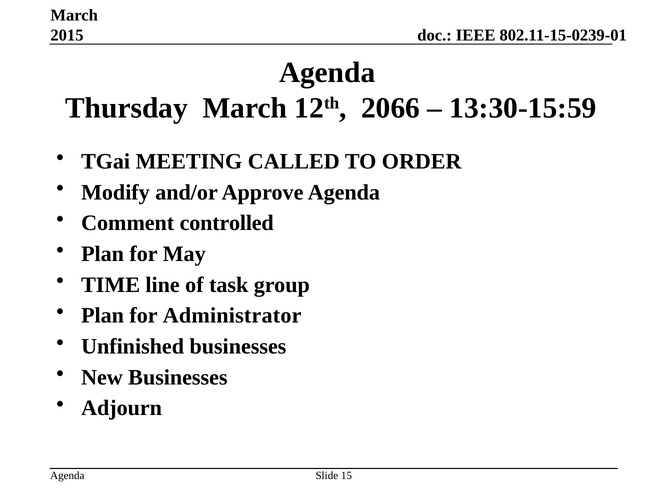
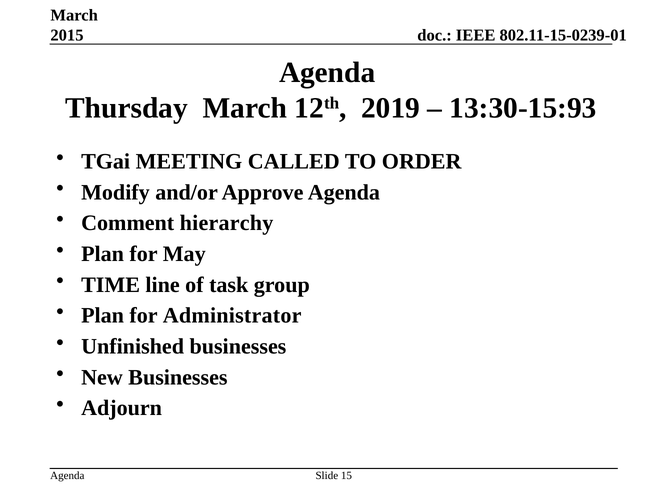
2066: 2066 -> 2019
13:30-15:59: 13:30-15:59 -> 13:30-15:93
controlled: controlled -> hierarchy
